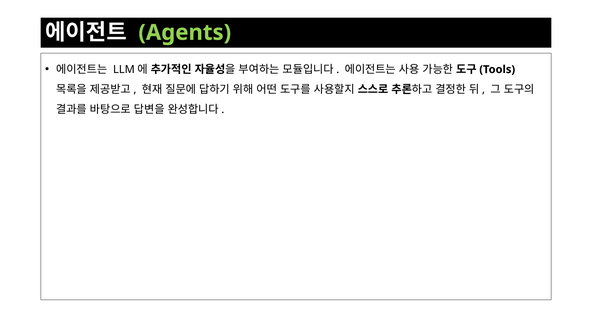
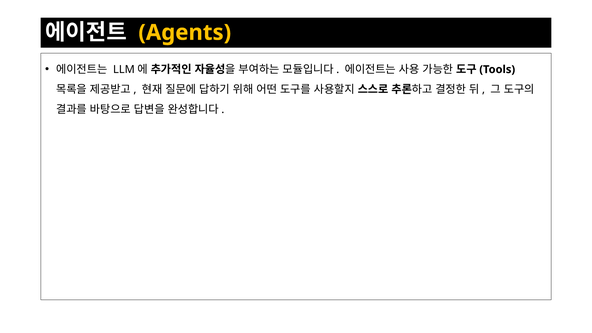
Agents colour: light green -> yellow
